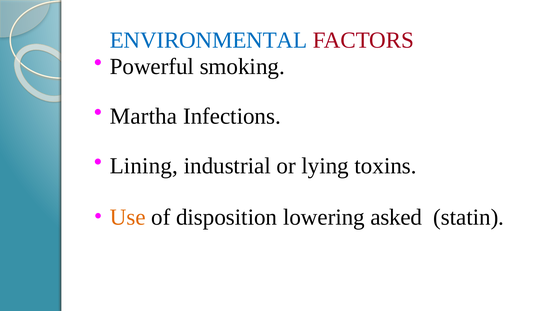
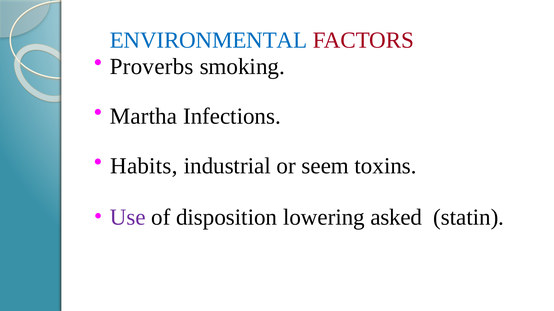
Powerful: Powerful -> Proverbs
Lining: Lining -> Habits
lying: lying -> seem
Use colour: orange -> purple
